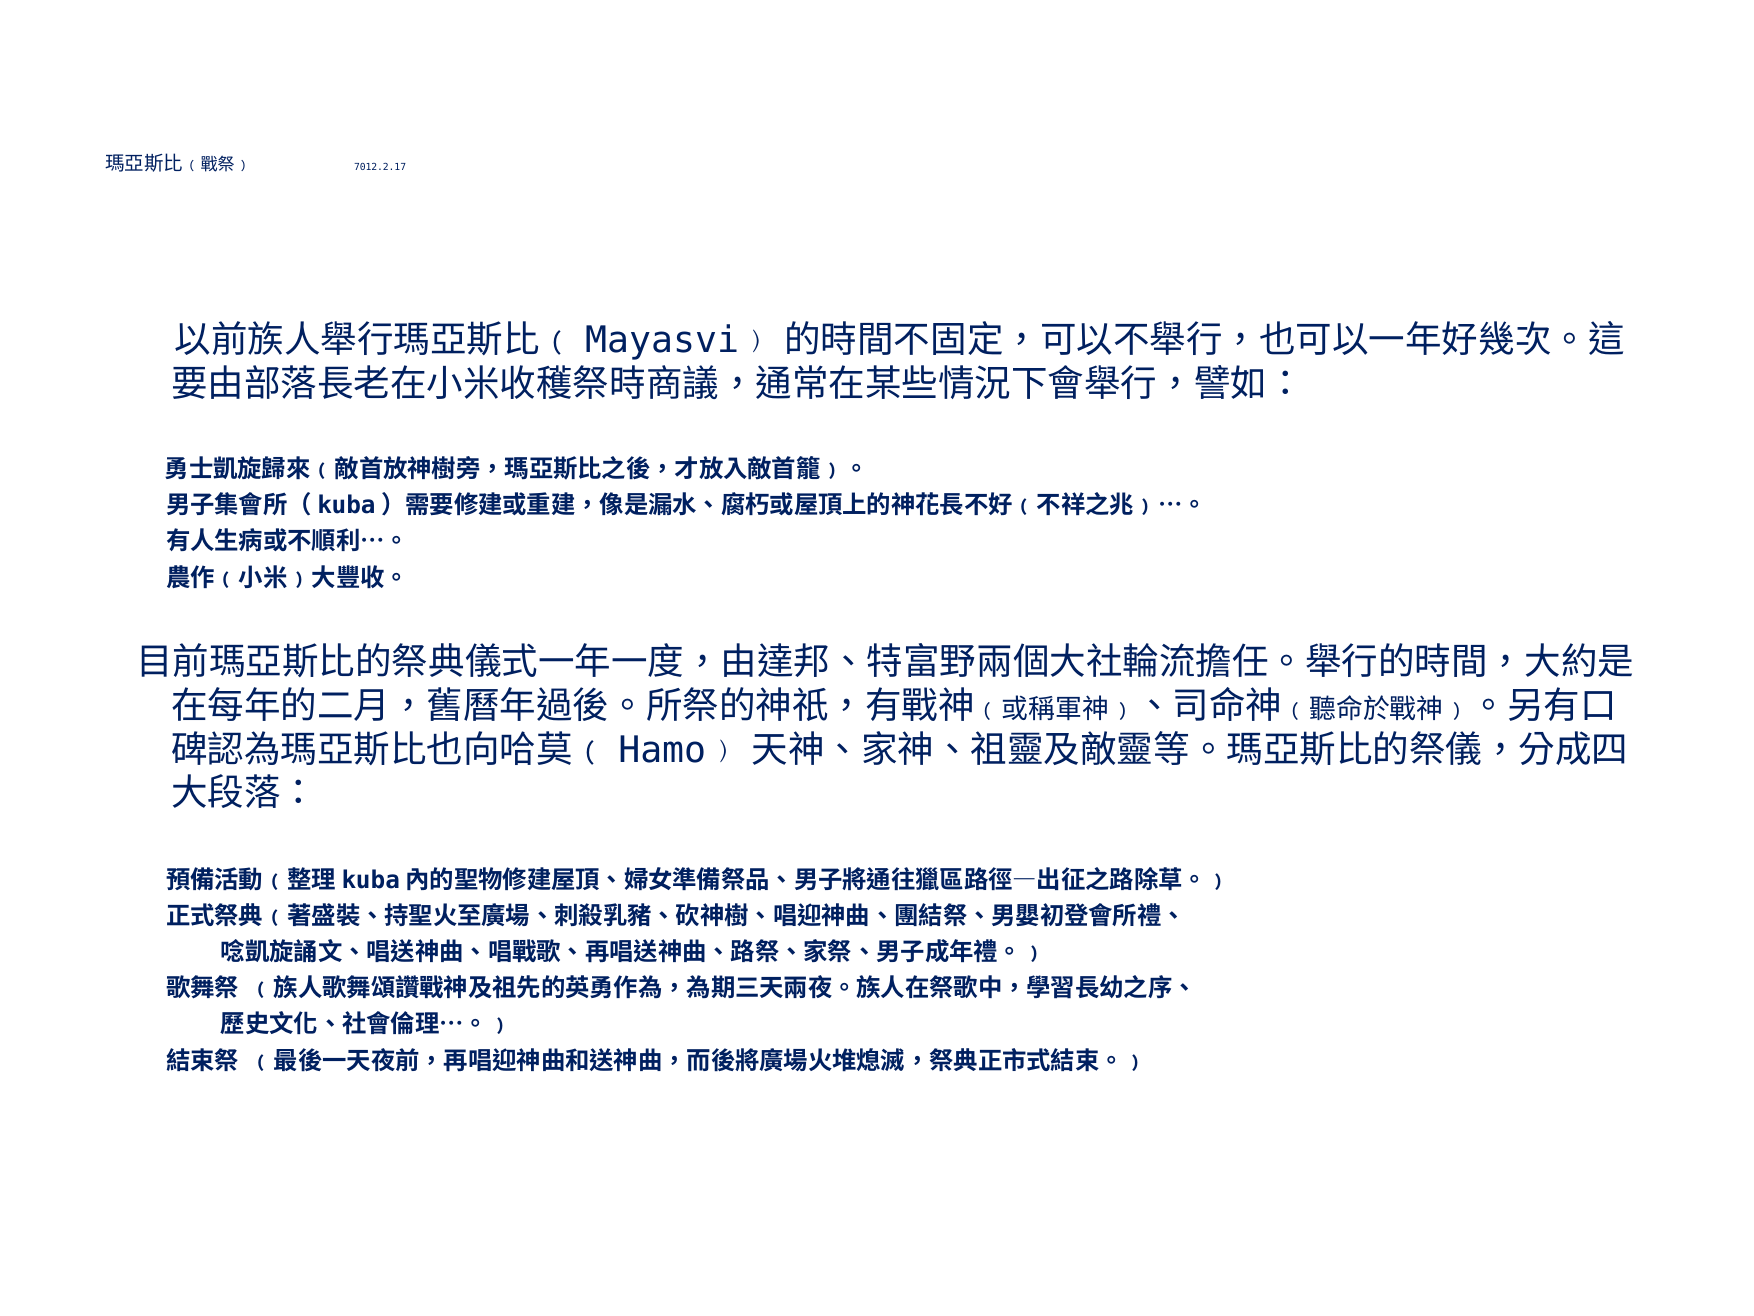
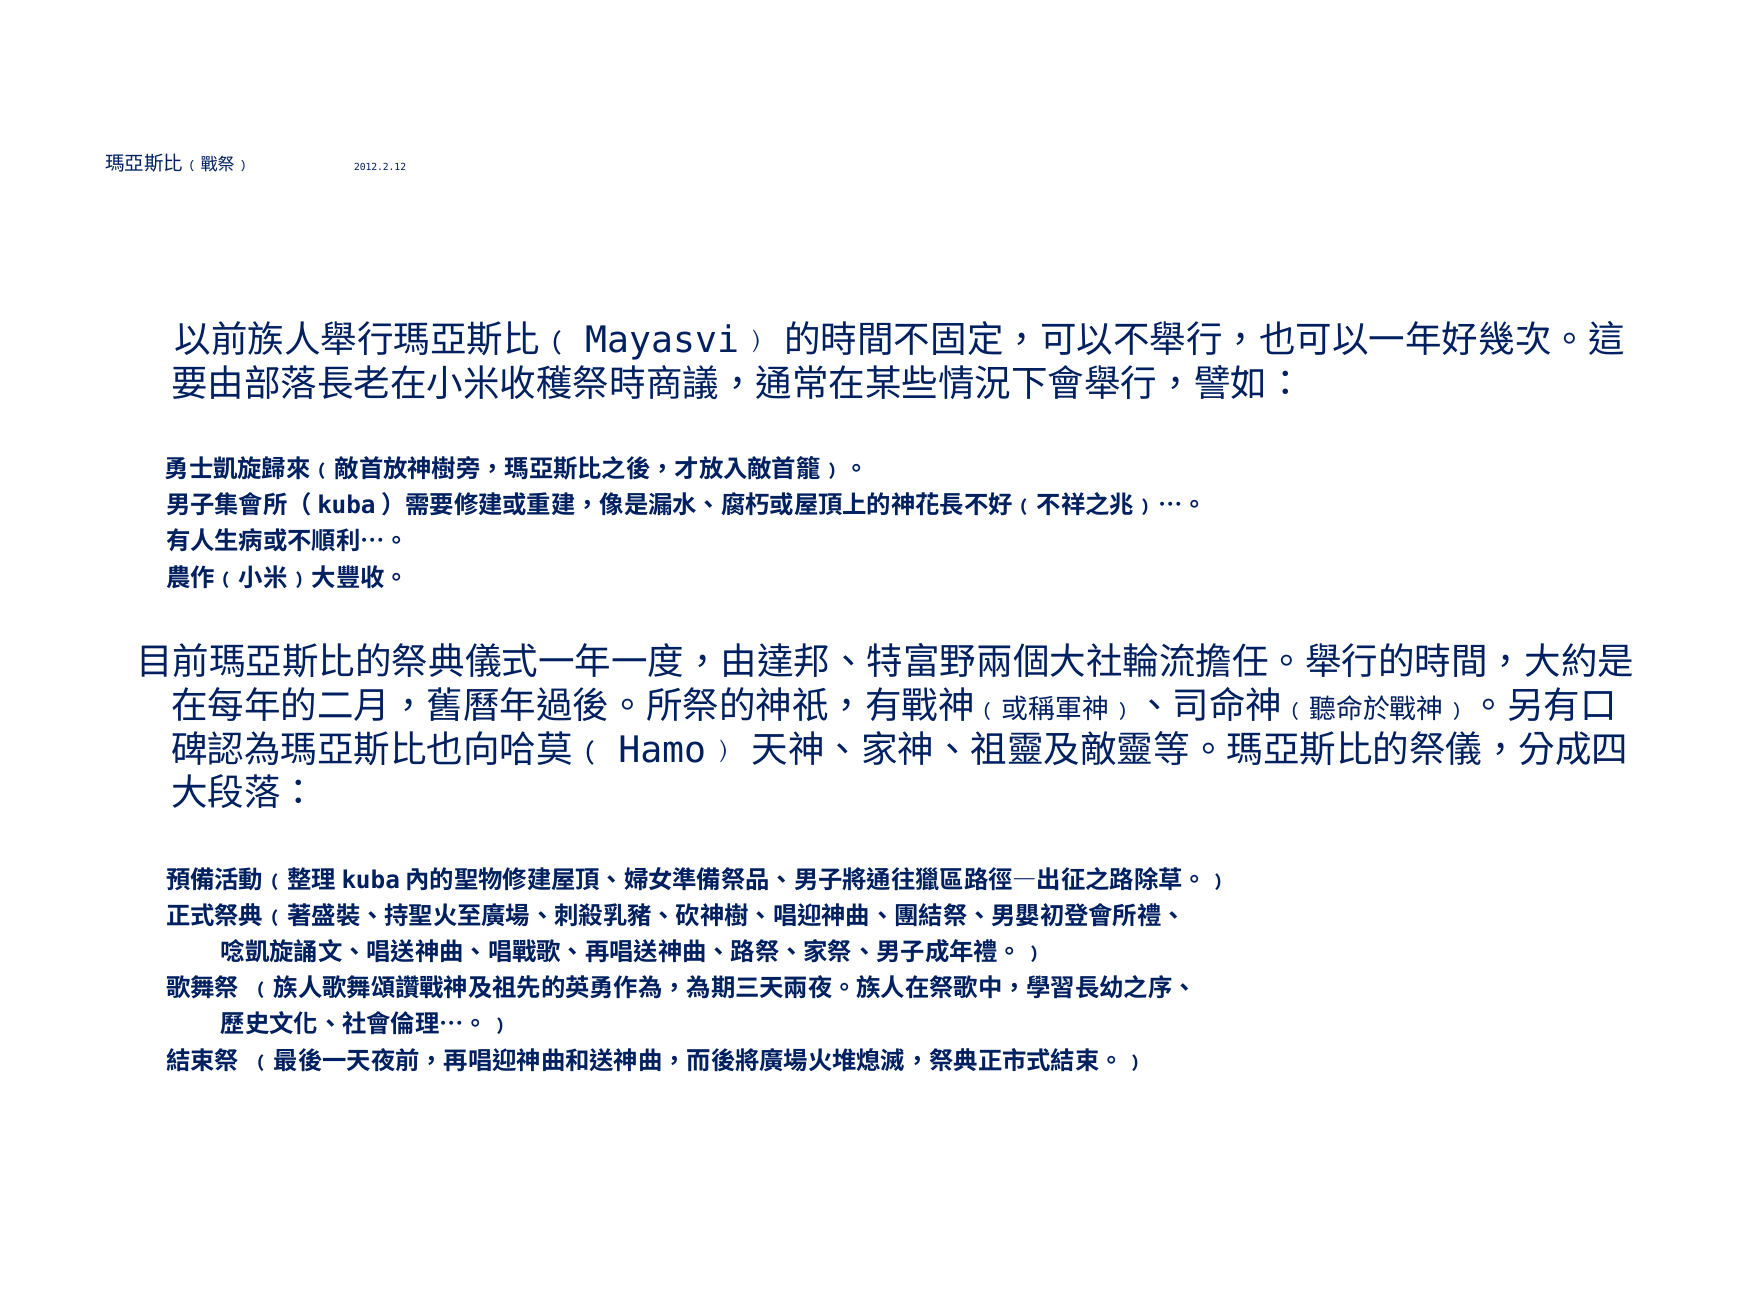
7012.2.17: 7012.2.17 -> 2012.2.12
